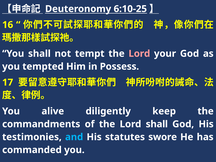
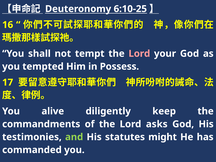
Lord shall: shall -> asks
and colour: light blue -> light green
swore: swore -> might
